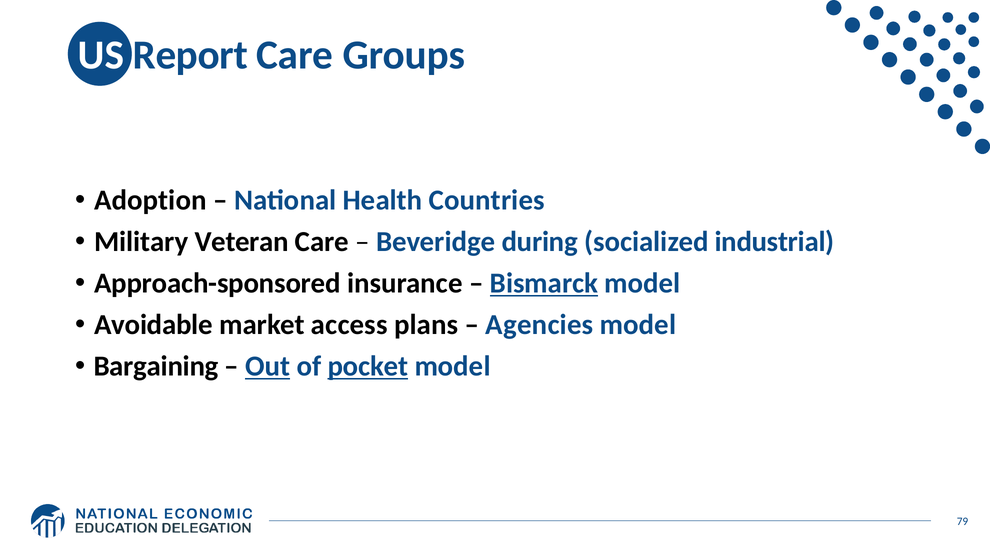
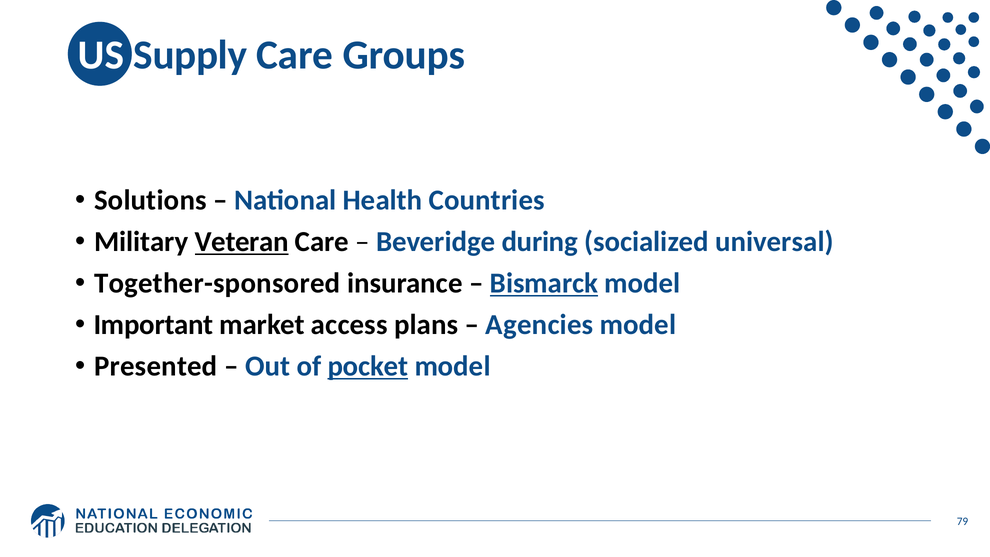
Report: Report -> Supply
Adoption: Adoption -> Solutions
Veteran underline: none -> present
industrial: industrial -> universal
Approach-sponsored: Approach-sponsored -> Together-sponsored
Avoidable: Avoidable -> Important
Bargaining: Bargaining -> Presented
Out underline: present -> none
